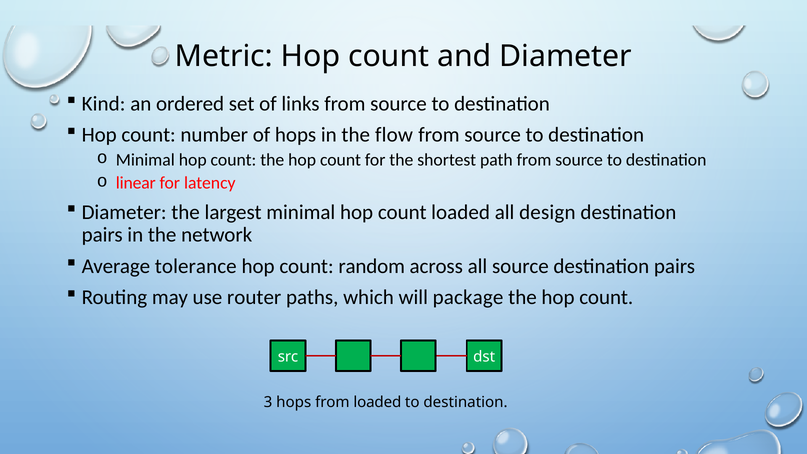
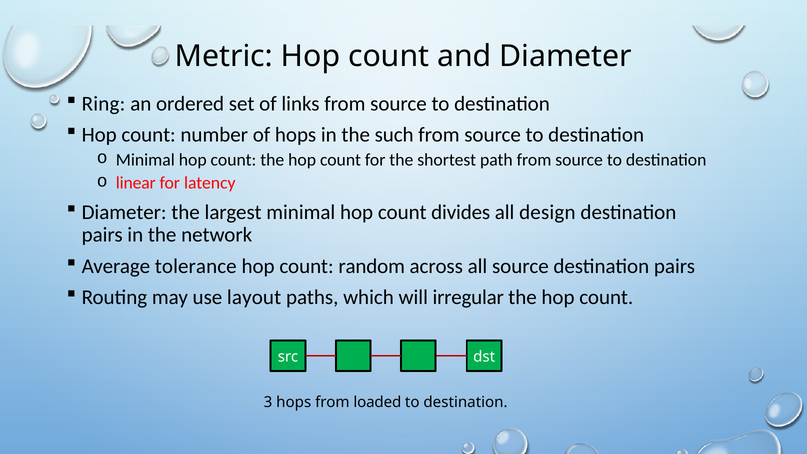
Kind: Kind -> Ring
flow: flow -> such
count loaded: loaded -> divides
router: router -> layout
package: package -> irregular
